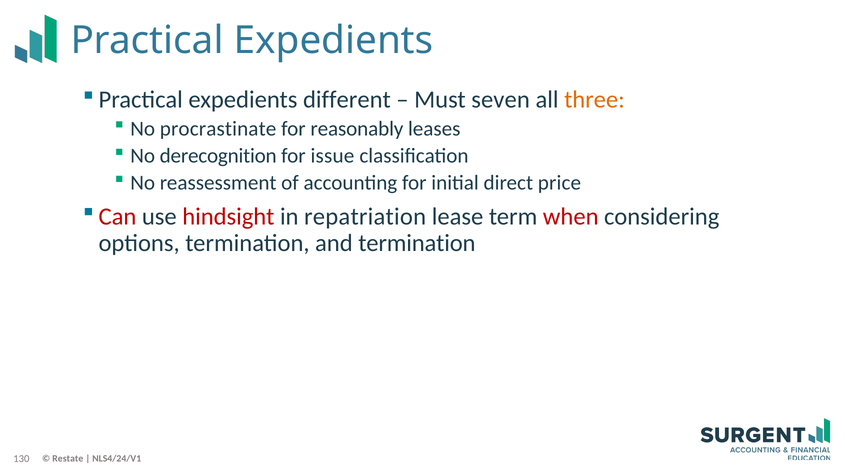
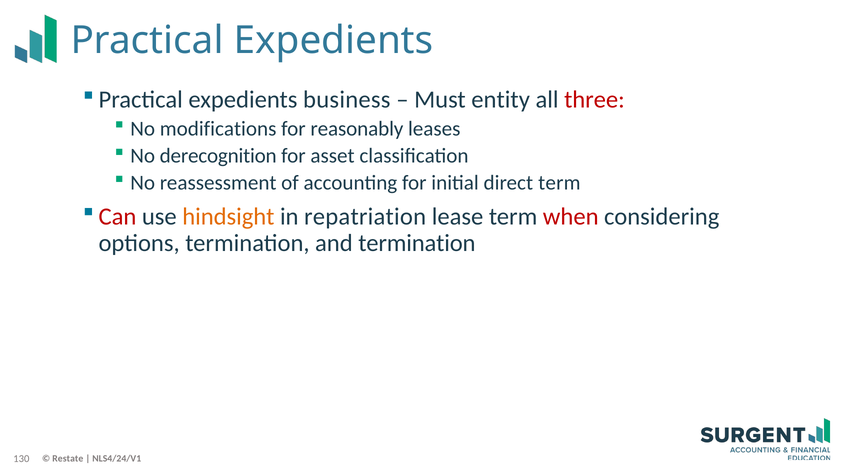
different: different -> business
seven: seven -> entity
three colour: orange -> red
procrastinate: procrastinate -> modifications
issue: issue -> asset
direct price: price -> term
hindsight colour: red -> orange
